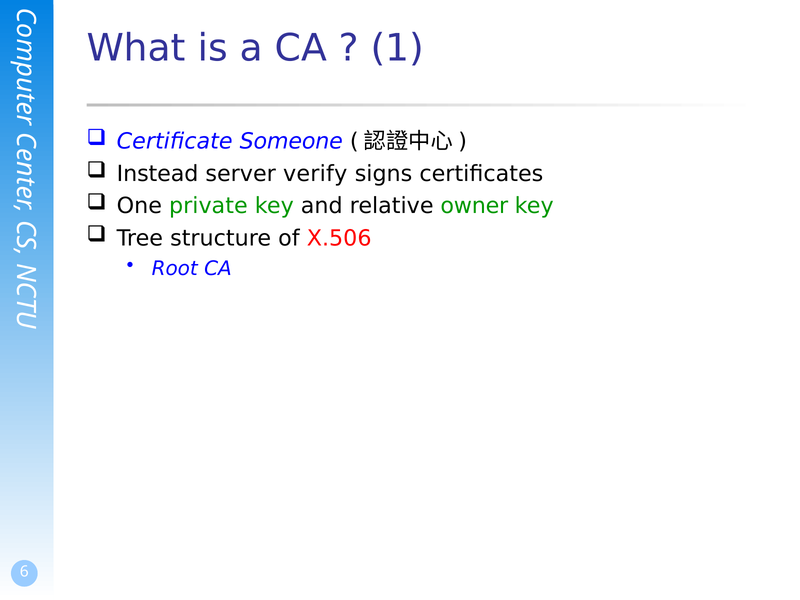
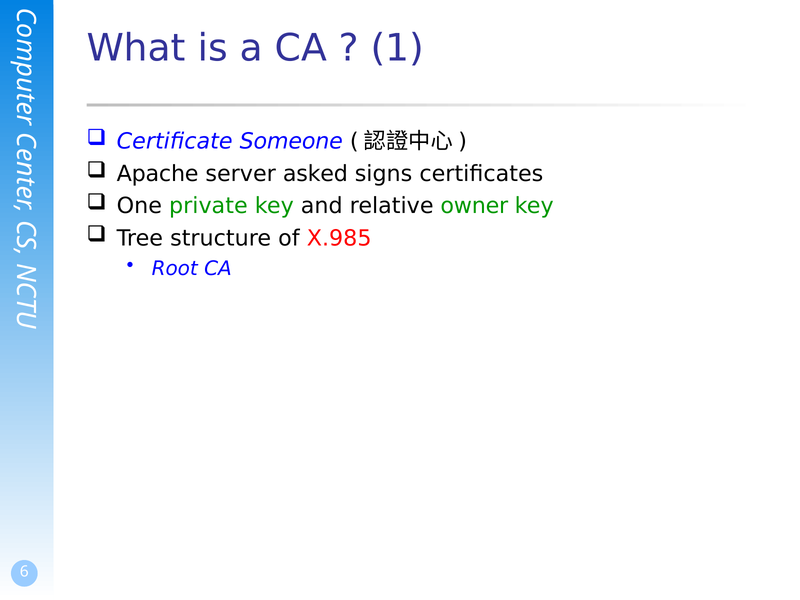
Instead: Instead -> Apache
verify: verify -> asked
X.506: X.506 -> X.985
